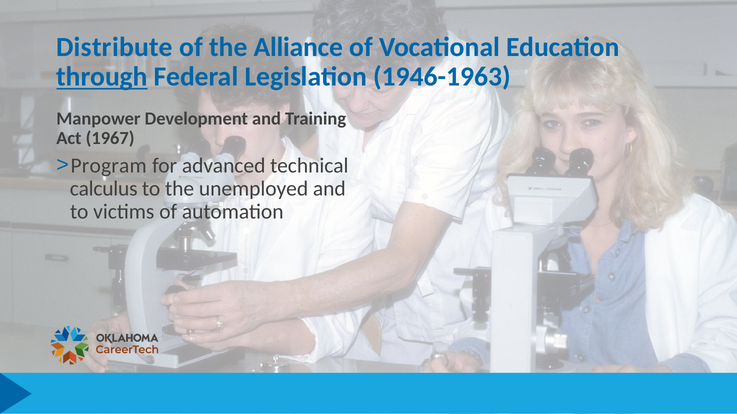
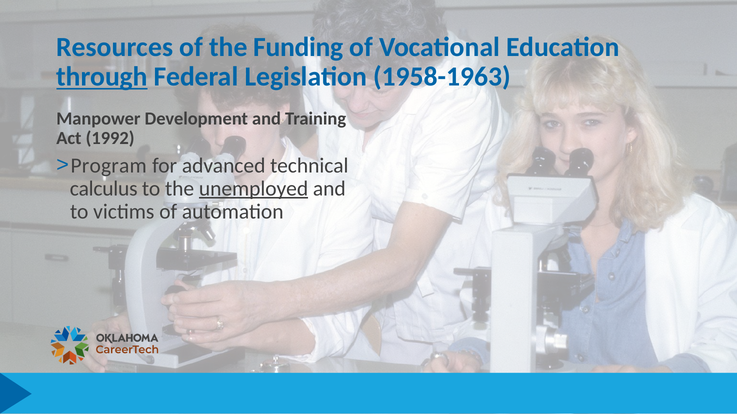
Distribute: Distribute -> Resources
Alliance: Alliance -> Funding
1946-1963: 1946-1963 -> 1958-1963
1967: 1967 -> 1992
unemployed underline: none -> present
